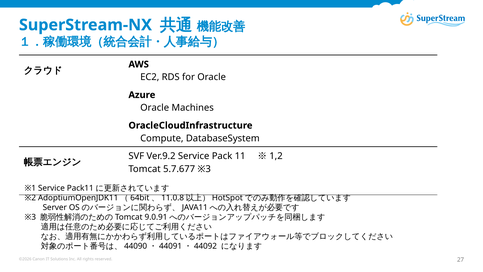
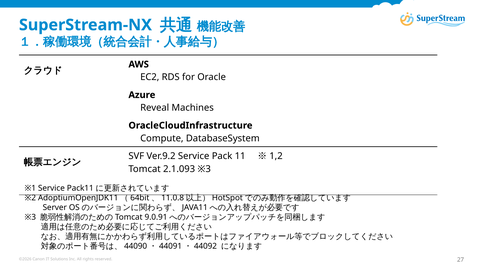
Oracle at (155, 108): Oracle -> Reveal
5.7.677: 5.7.677 -> 2.1.093
